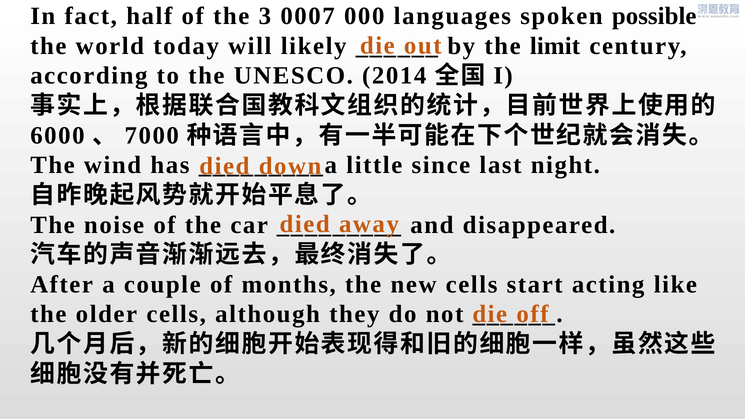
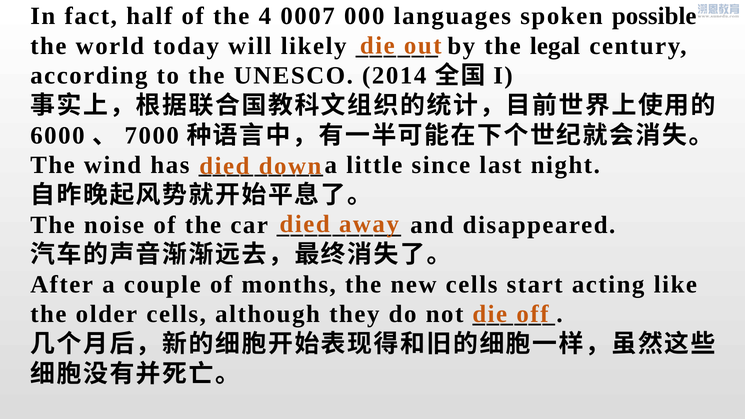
3: 3 -> 4
limit: limit -> legal
